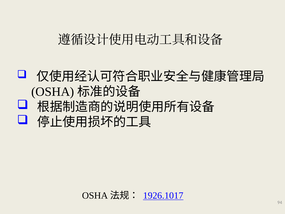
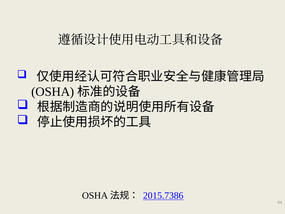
1926.1017: 1926.1017 -> 2015.7386
